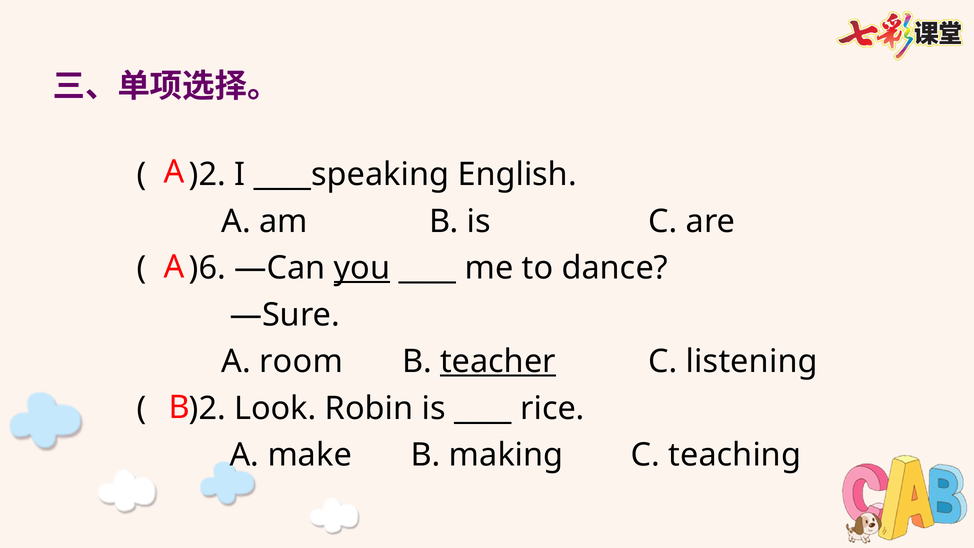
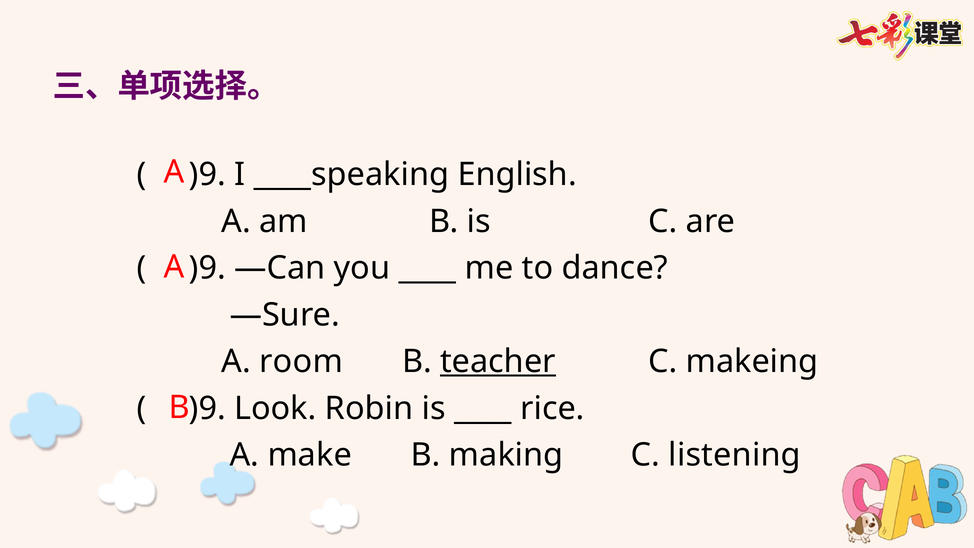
)2 at (207, 175): )2 -> )9
)6 at (207, 268): )6 -> )9
you underline: present -> none
listening: listening -> makeing
)2 at (207, 408): )2 -> )9
teaching: teaching -> listening
